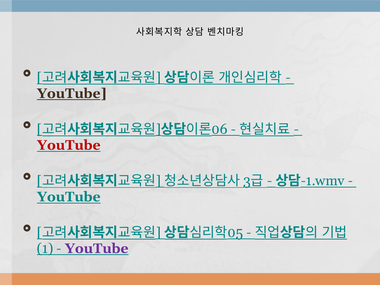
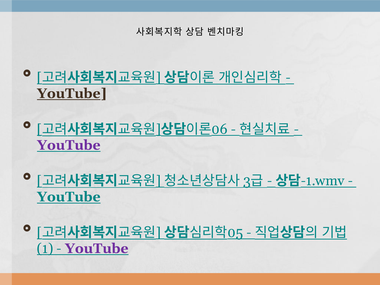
YouTube at (69, 145) colour: red -> purple
